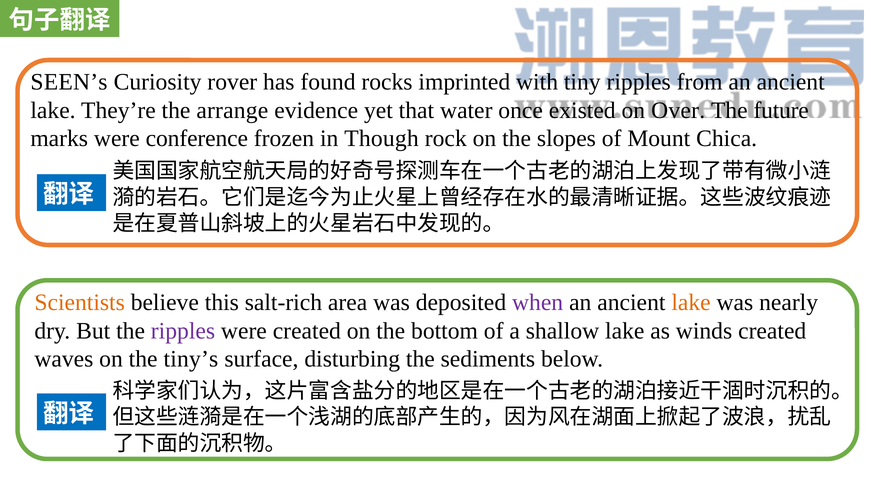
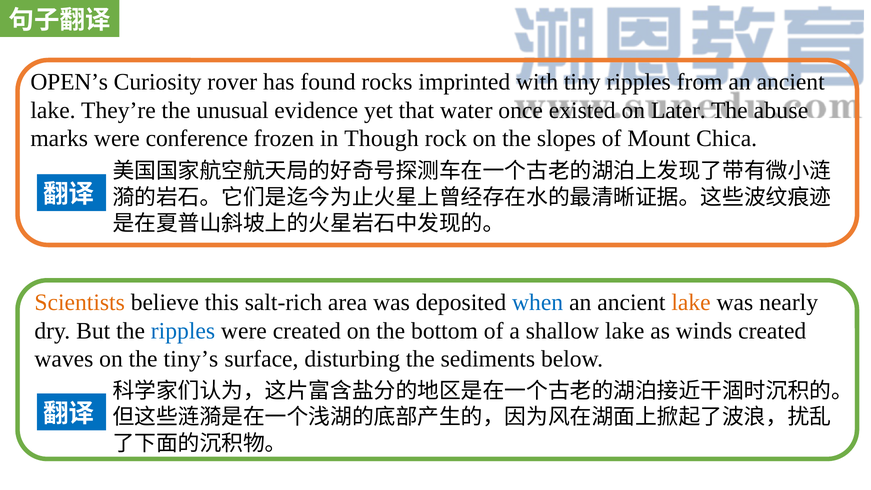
SEEN’s: SEEN’s -> OPEN’s
arrange: arrange -> unusual
Over: Over -> Later
future: future -> abuse
when colour: purple -> blue
ripples at (183, 331) colour: purple -> blue
